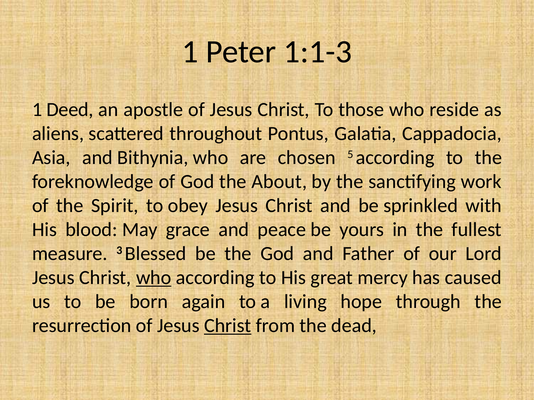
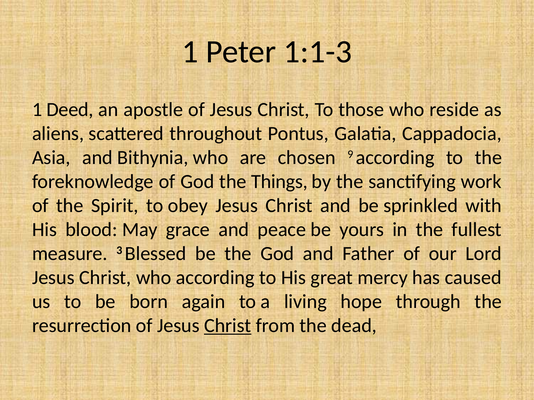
5: 5 -> 9
About: About -> Things
who at (154, 278) underline: present -> none
